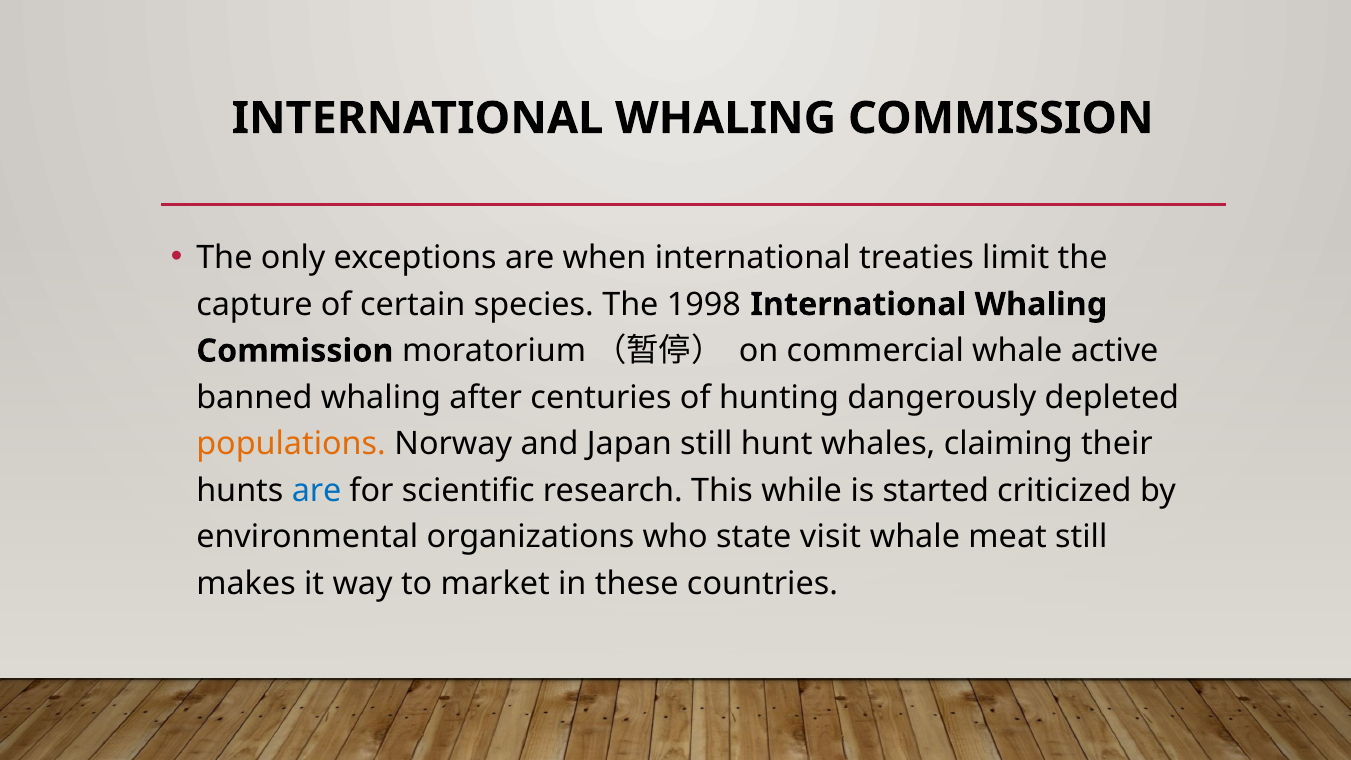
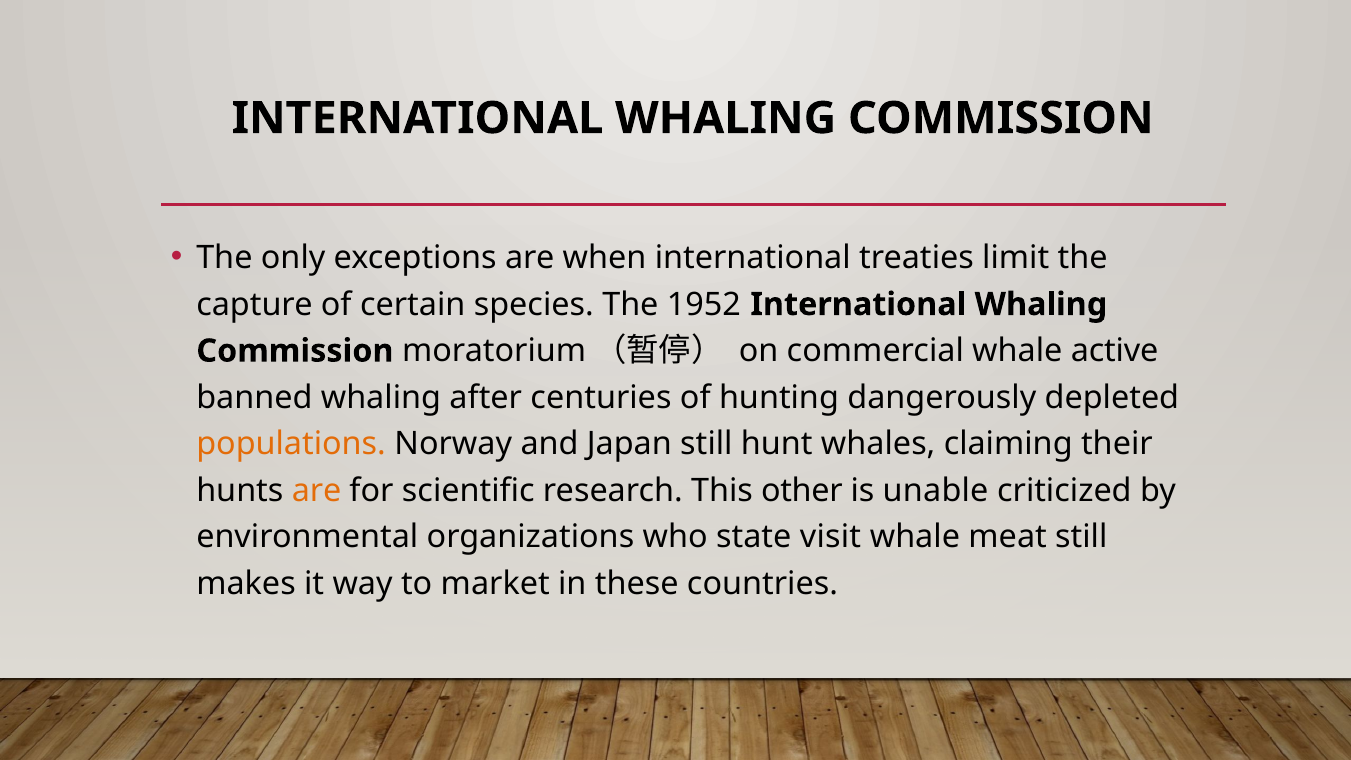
1998: 1998 -> 1952
are at (317, 491) colour: blue -> orange
while: while -> other
started: started -> unable
